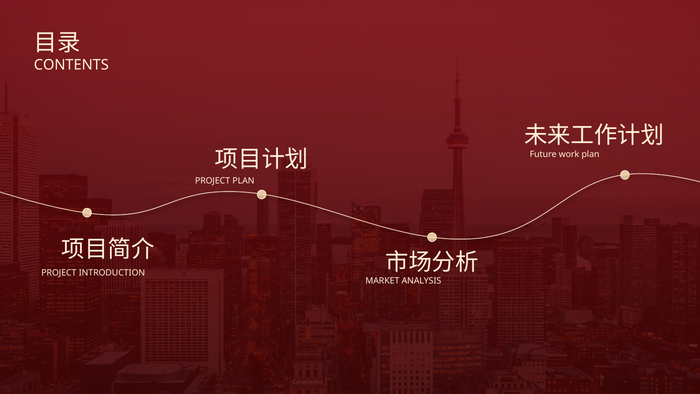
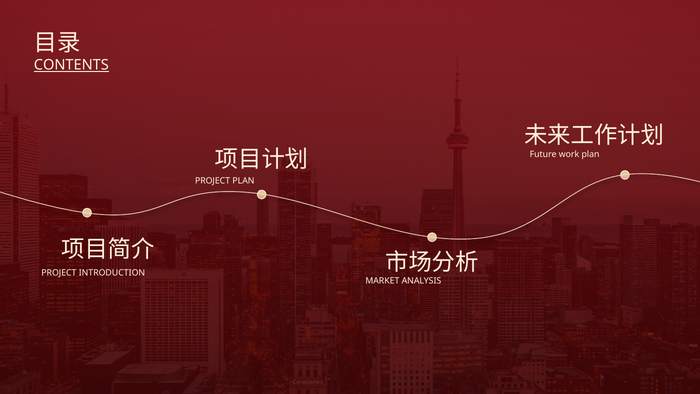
CONTENTS underline: none -> present
